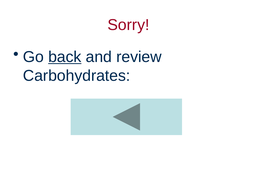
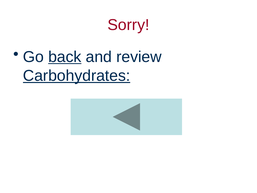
Carbohydrates underline: none -> present
